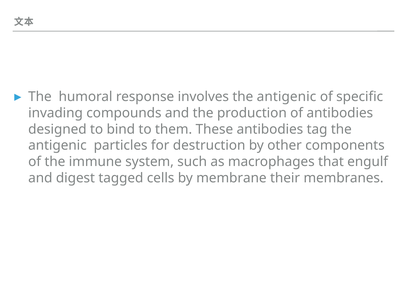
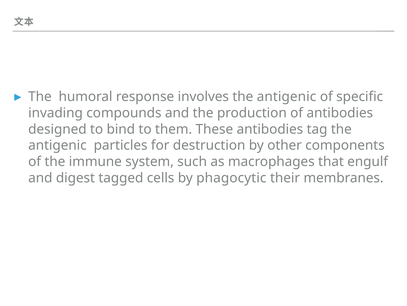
membrane: membrane -> phagocytic
